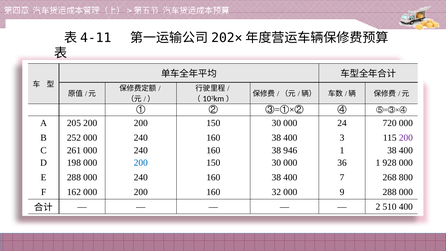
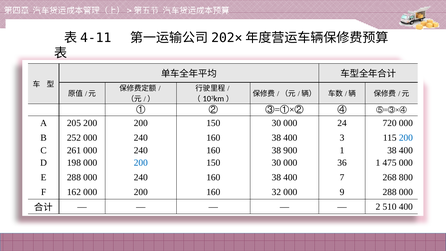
200 at (406, 138) colour: purple -> blue
946: 946 -> 900
928: 928 -> 475
